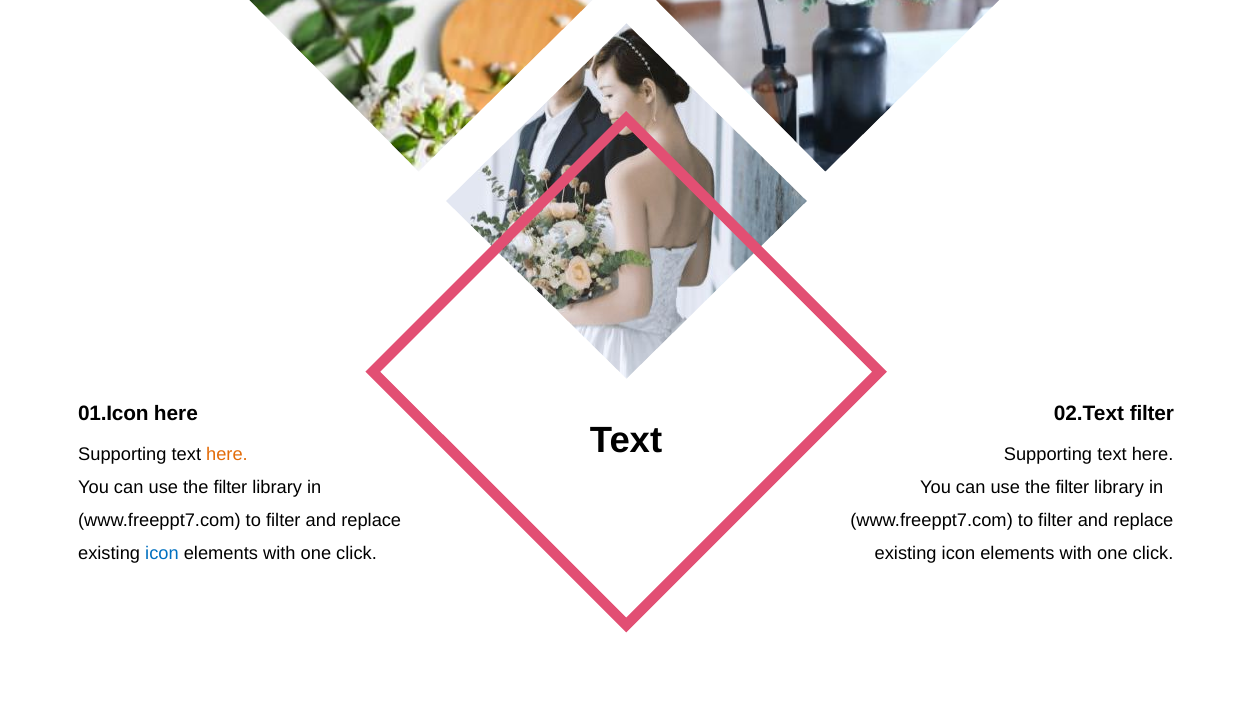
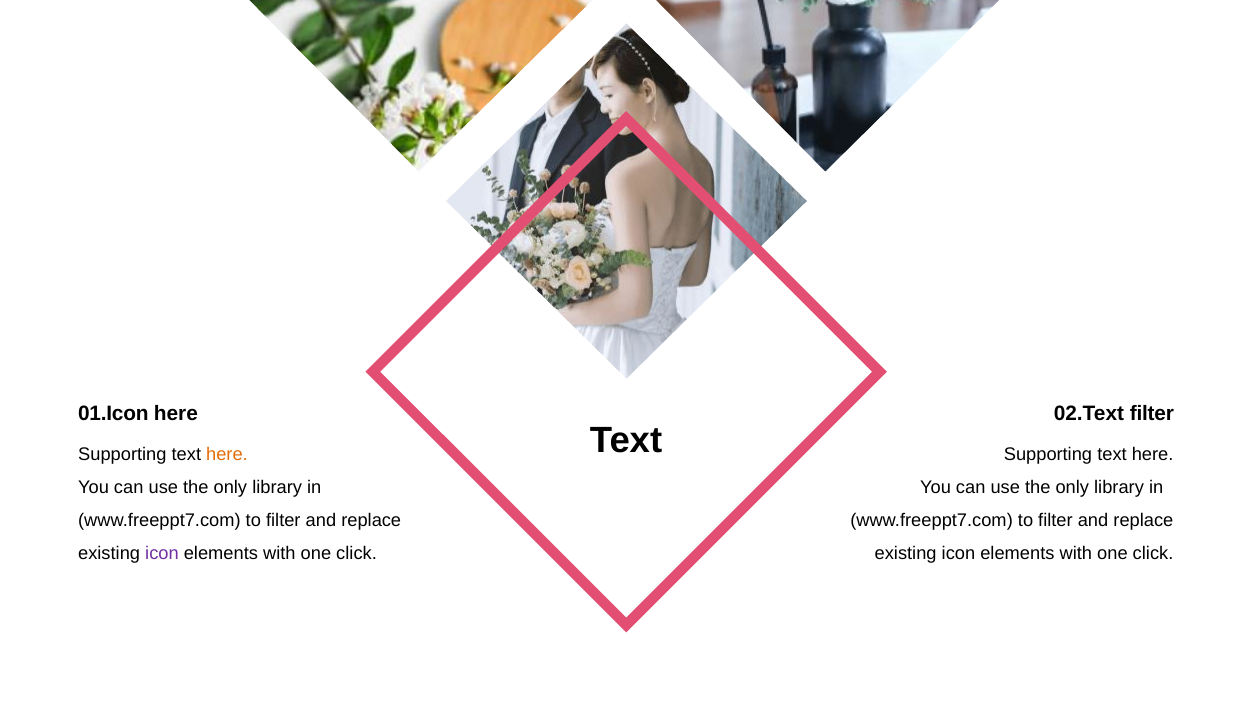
filter at (230, 488): filter -> only
filter at (1072, 488): filter -> only
icon at (162, 554) colour: blue -> purple
